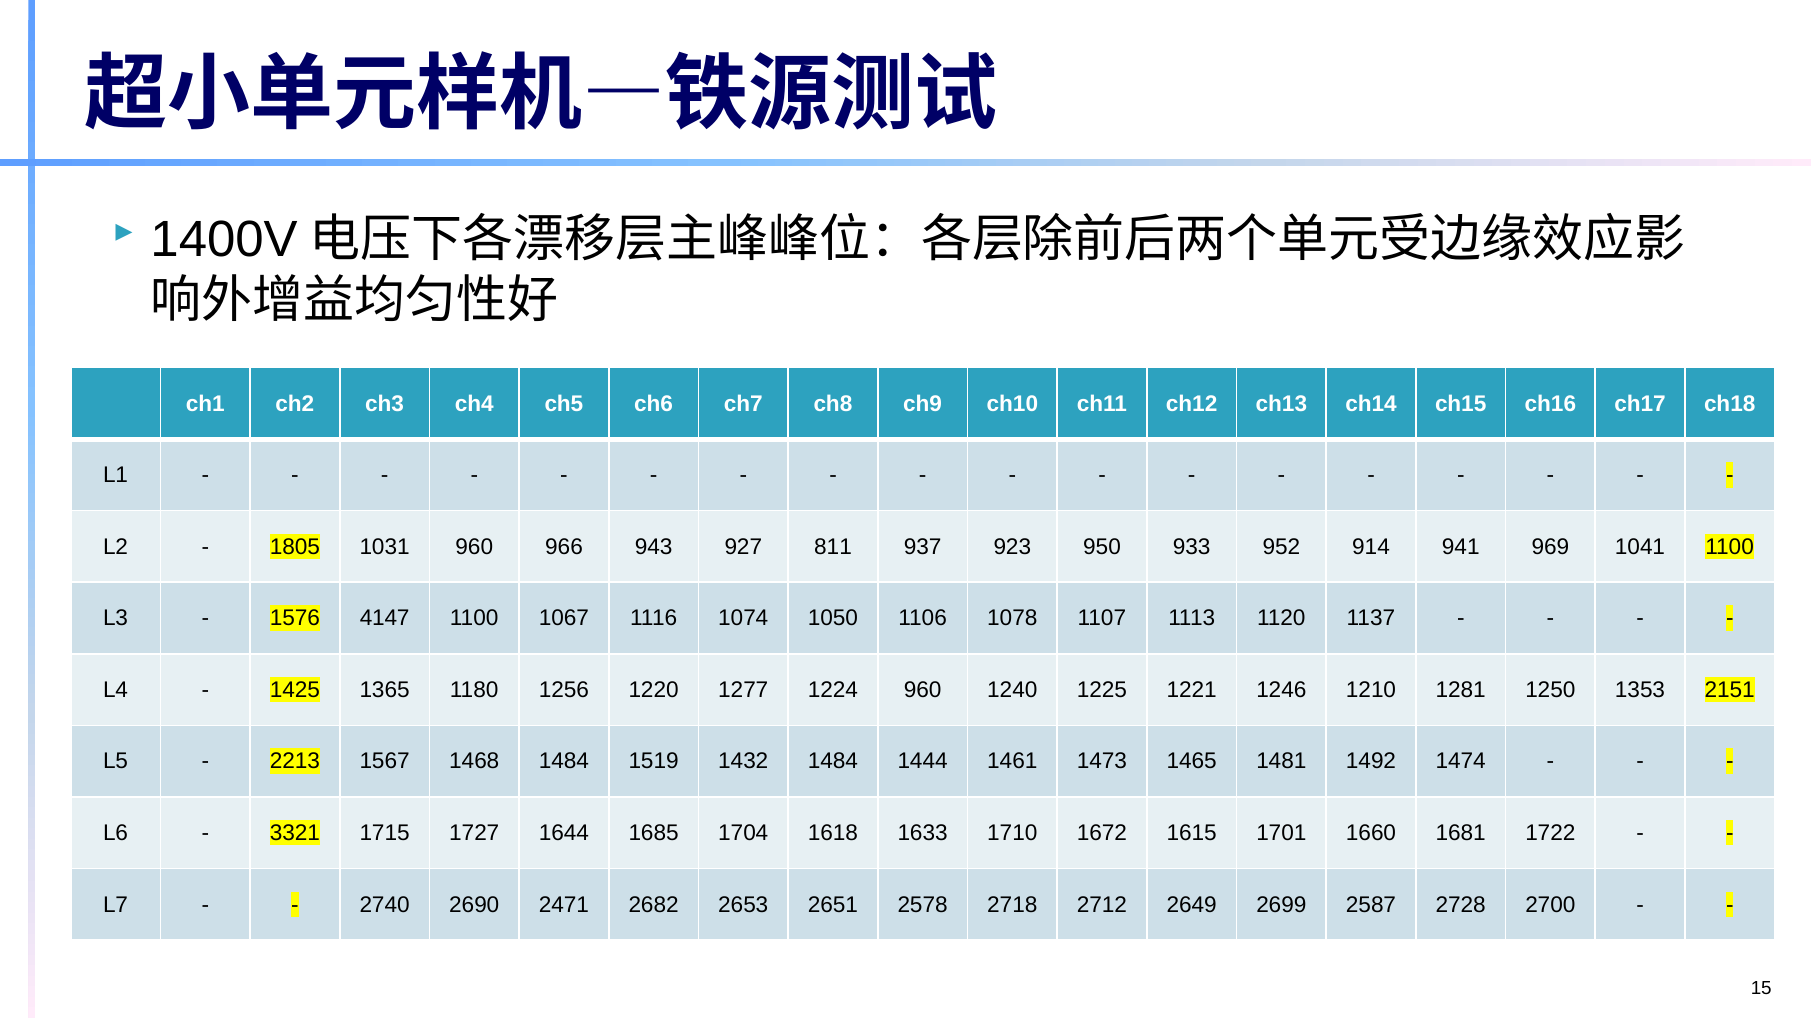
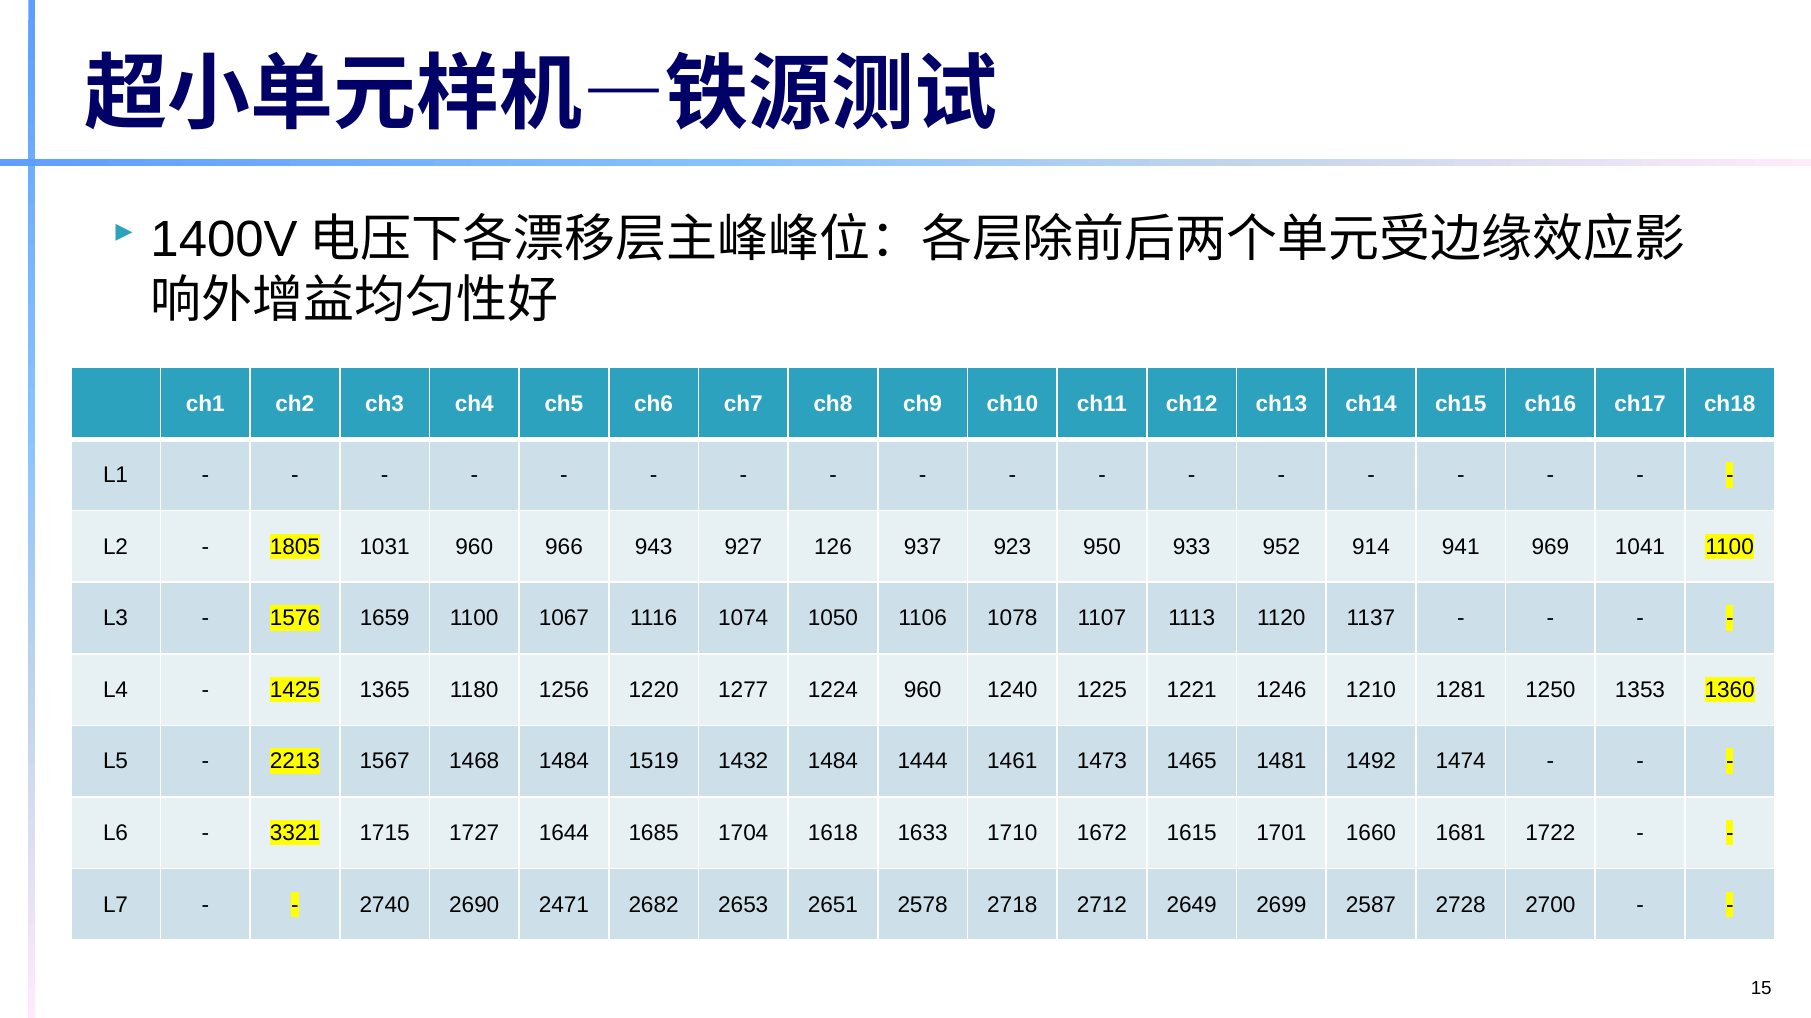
811: 811 -> 126
4147: 4147 -> 1659
2151: 2151 -> 1360
